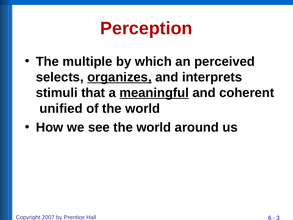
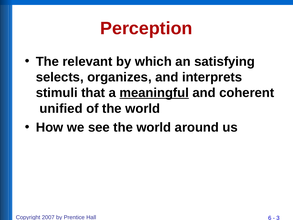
multiple: multiple -> relevant
perceived: perceived -> satisfying
organizes underline: present -> none
